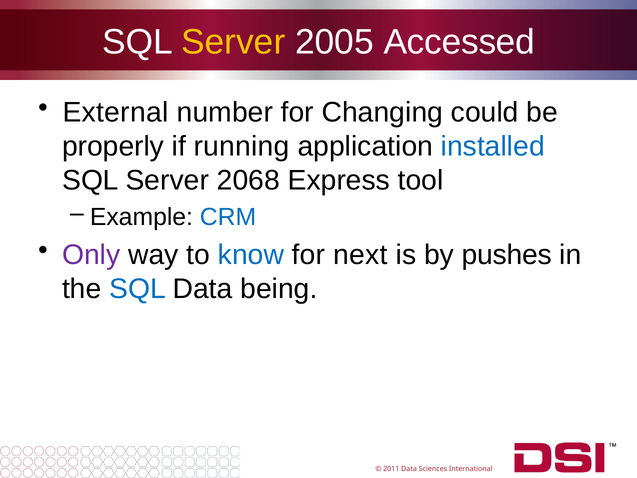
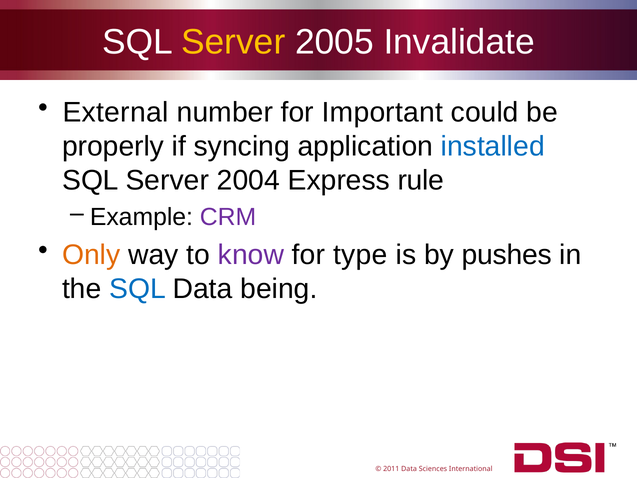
Accessed: Accessed -> Invalidate
Changing: Changing -> Important
running: running -> syncing
2068: 2068 -> 2004
tool: tool -> rule
CRM colour: blue -> purple
Only colour: purple -> orange
know colour: blue -> purple
next: next -> type
